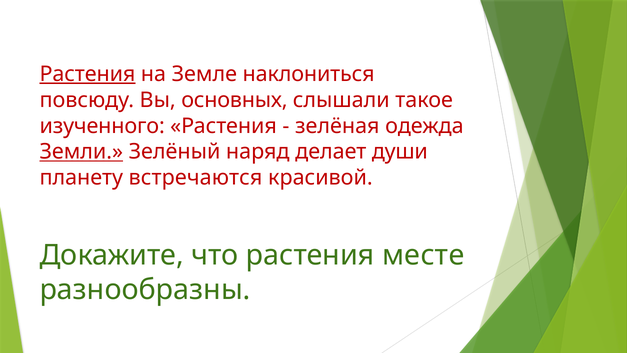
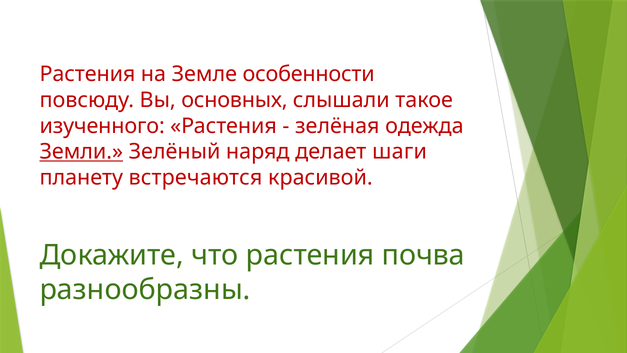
Растения at (87, 74) underline: present -> none
наклониться: наклониться -> особенности
души: души -> шаги
месте: месте -> почва
